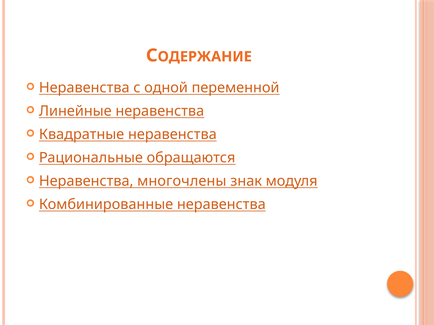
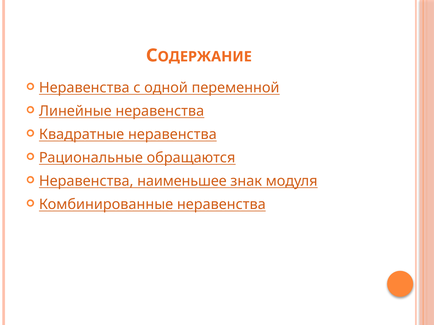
многочлены: многочлены -> наименьшее
